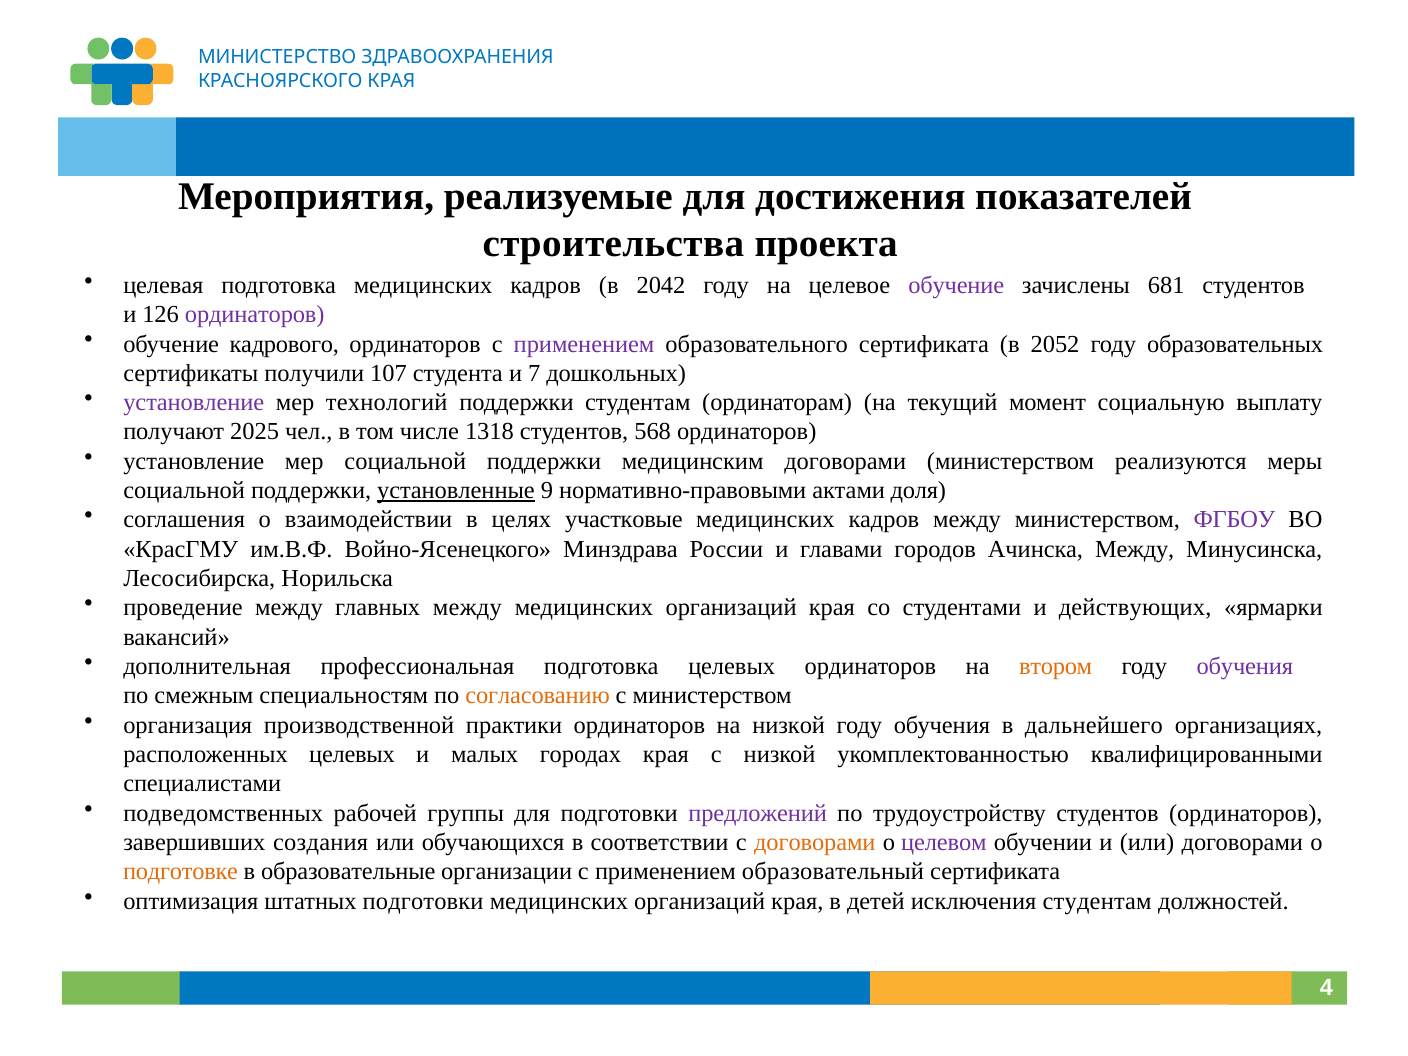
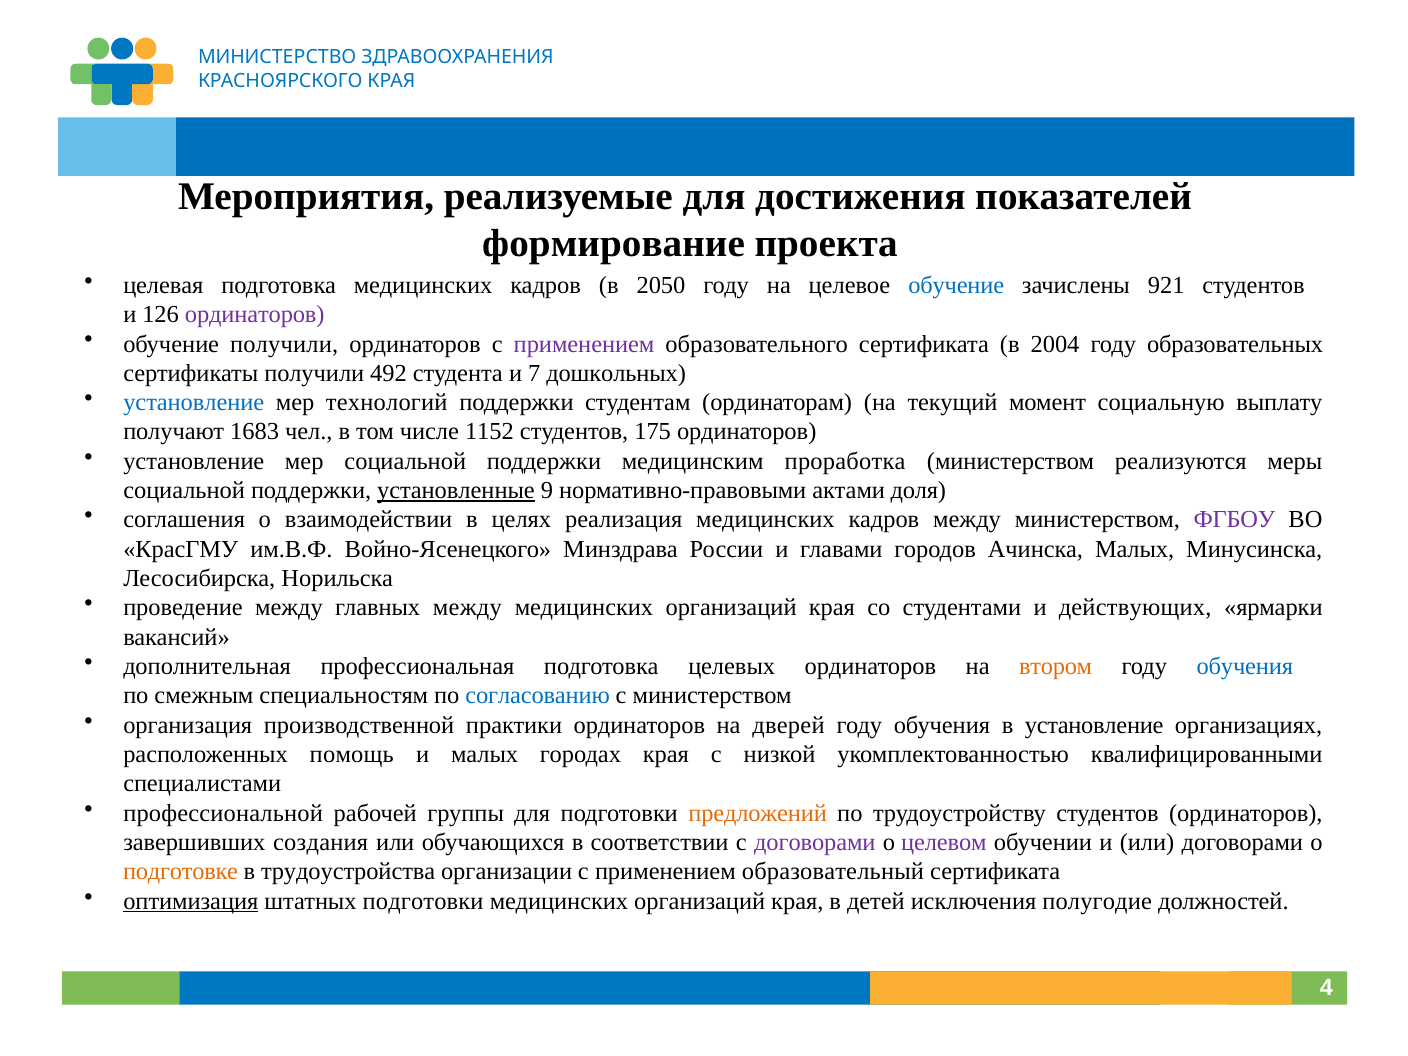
строительства: строительства -> формирование
2042: 2042 -> 2050
обучение at (956, 285) colour: purple -> blue
681: 681 -> 921
обучение кадрового: кадрового -> получили
2052: 2052 -> 2004
107: 107 -> 492
установление at (194, 403) colour: purple -> blue
2025: 2025 -> 1683
1318: 1318 -> 1152
568: 568 -> 175
медицинским договорами: договорами -> проработка
участковые: участковые -> реализация
Ачинска Между: Между -> Малых
обучения at (1245, 666) colour: purple -> blue
согласованию colour: orange -> blue
на низкой: низкой -> дверей
в дальнейшего: дальнейшего -> установление
расположенных целевых: целевых -> помощь
подведомственных: подведомственных -> профессиональной
предложений colour: purple -> orange
договорами at (815, 842) colour: orange -> purple
образовательные: образовательные -> трудоустройства
оптимизация underline: none -> present
исключения студентам: студентам -> полугодие
